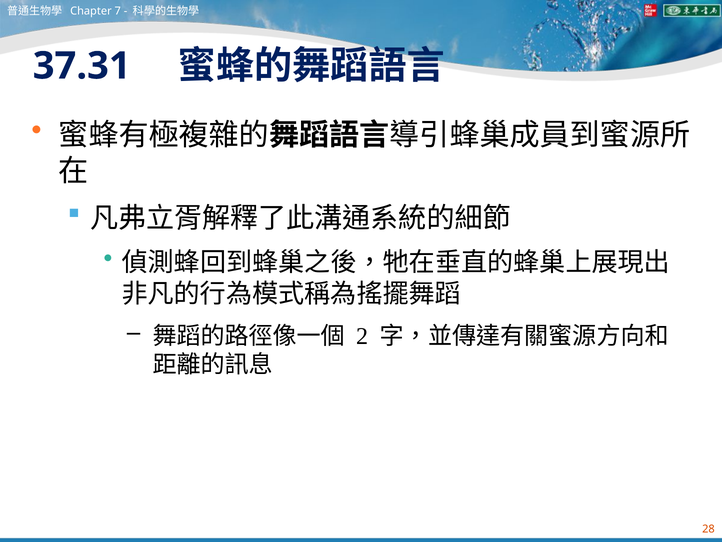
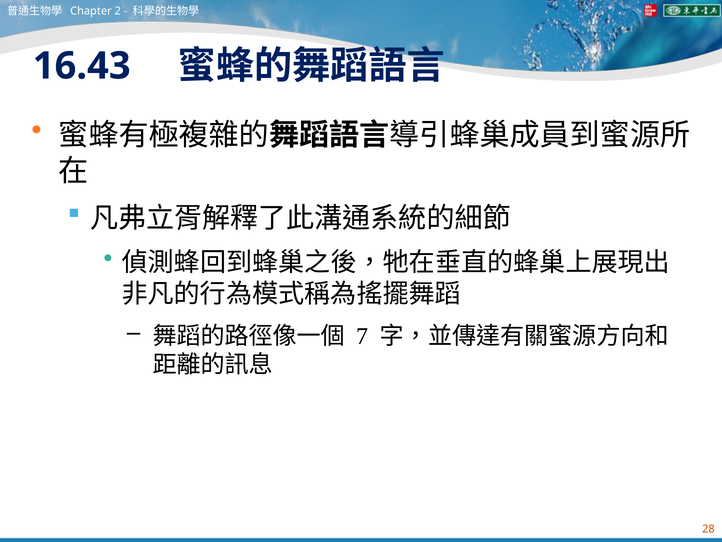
7: 7 -> 2
37.31: 37.31 -> 16.43
2: 2 -> 7
